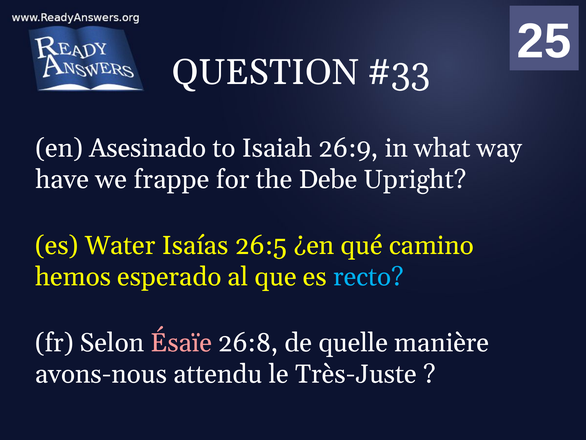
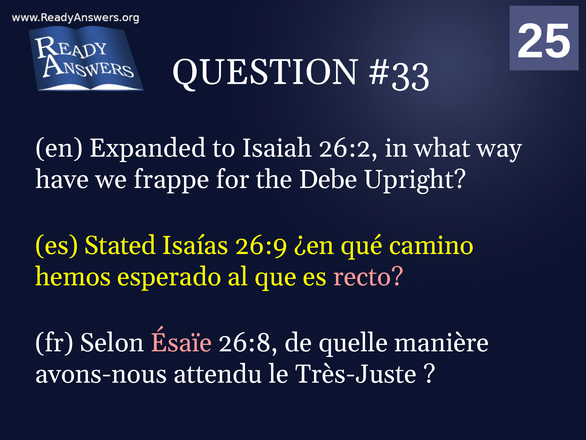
Asesinado: Asesinado -> Expanded
26:9: 26:9 -> 26:2
Water: Water -> Stated
26:5: 26:5 -> 26:9
recto colour: light blue -> pink
